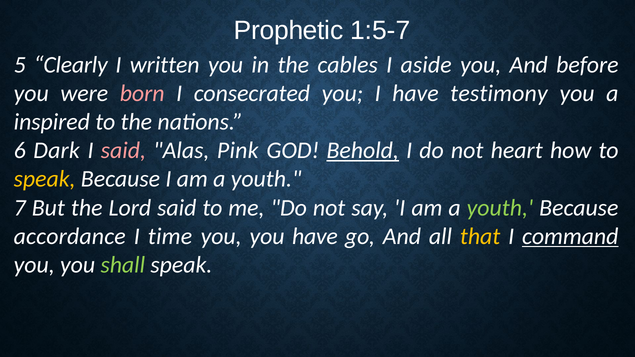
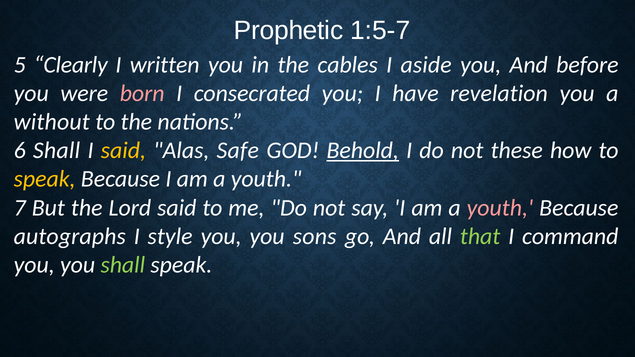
testimony: testimony -> revelation
inspired: inspired -> without
6 Dark: Dark -> Shall
said at (123, 151) colour: pink -> yellow
Pink: Pink -> Safe
heart: heart -> these
youth at (500, 208) colour: light green -> pink
accordance: accordance -> autographs
time: time -> style
you have: have -> sons
that colour: yellow -> light green
command underline: present -> none
